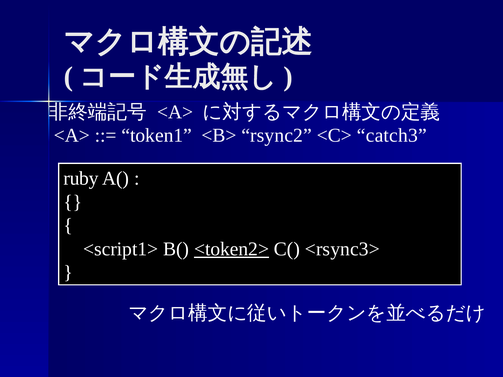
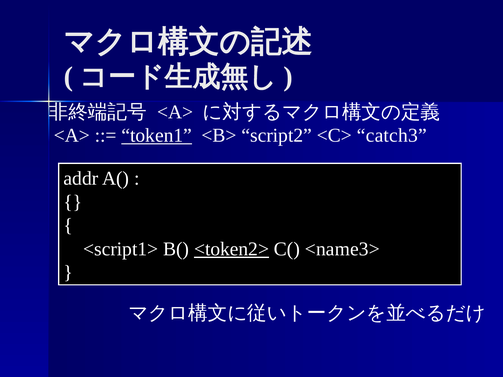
token1 underline: none -> present
rsync2: rsync2 -> script2
ruby: ruby -> addr
<rsync3>: <rsync3> -> <name3>
